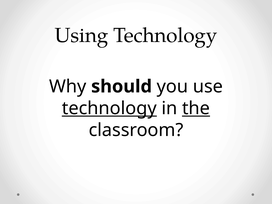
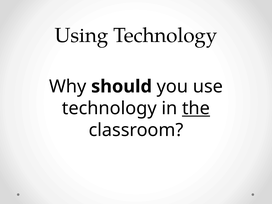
technology at (109, 108) underline: present -> none
